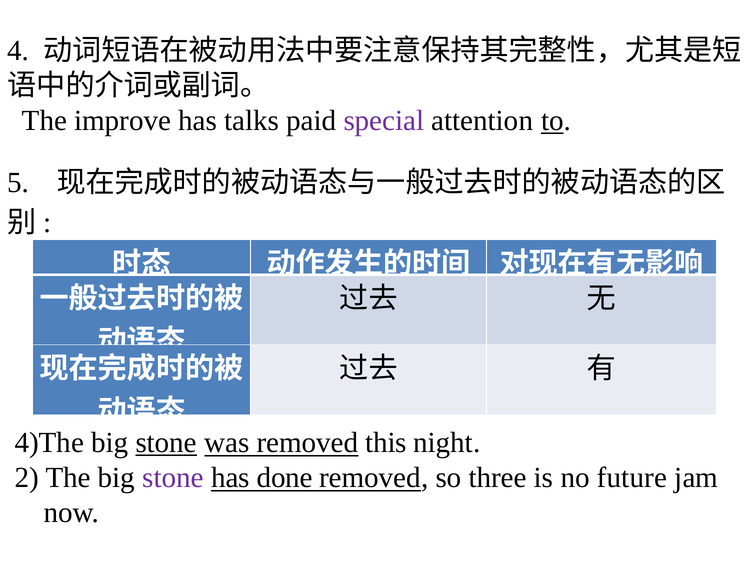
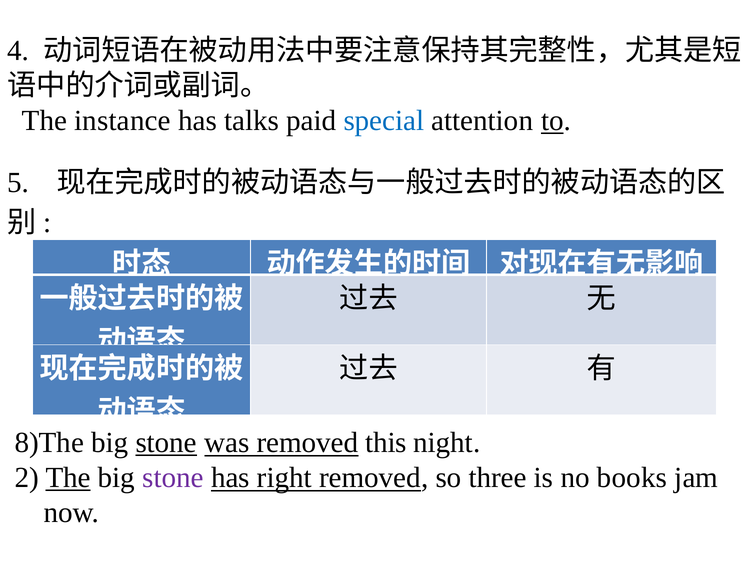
improve: improve -> instance
special colour: purple -> blue
4)The: 4)The -> 8)The
The at (68, 478) underline: none -> present
done: done -> right
future: future -> books
